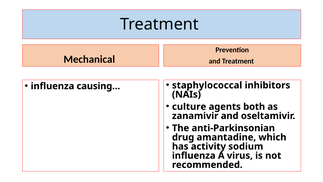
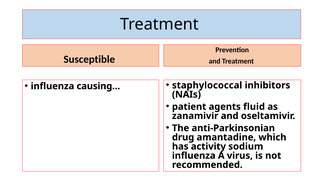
Mechanical: Mechanical -> Susceptible
culture: culture -> patient
both: both -> fluid
